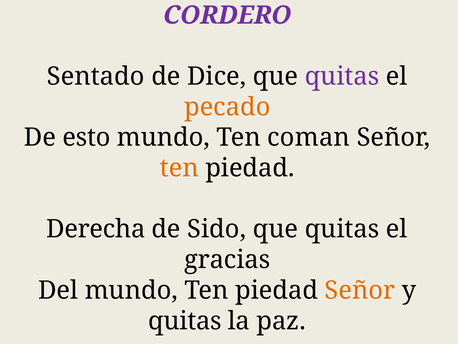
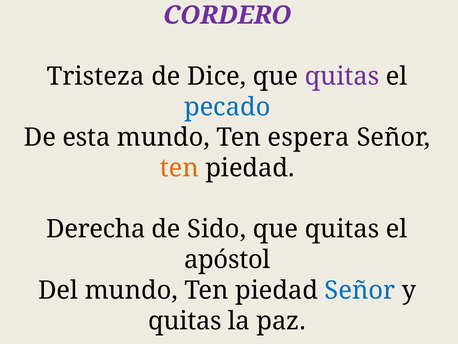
Sentado: Sentado -> Tristeza
pecado colour: orange -> blue
esto: esto -> esta
coman: coman -> espera
gracias: gracias -> apóstol
Señor at (360, 290) colour: orange -> blue
